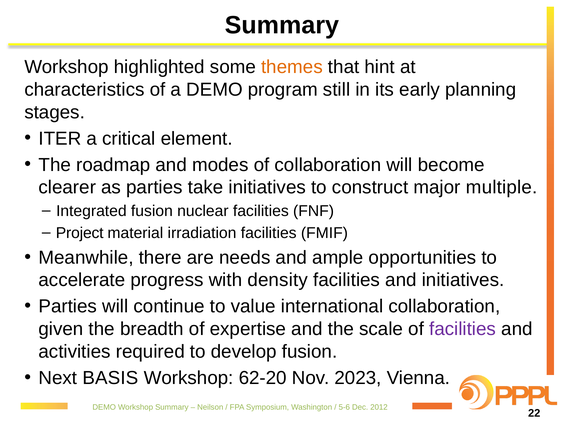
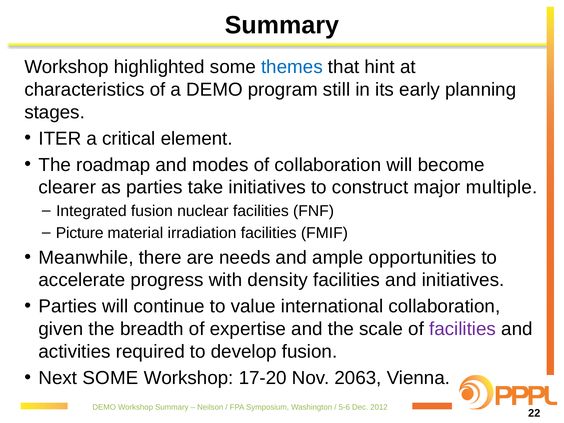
themes colour: orange -> blue
Project: Project -> Picture
Next BASIS: BASIS -> SOME
62-20: 62-20 -> 17-20
2023: 2023 -> 2063
